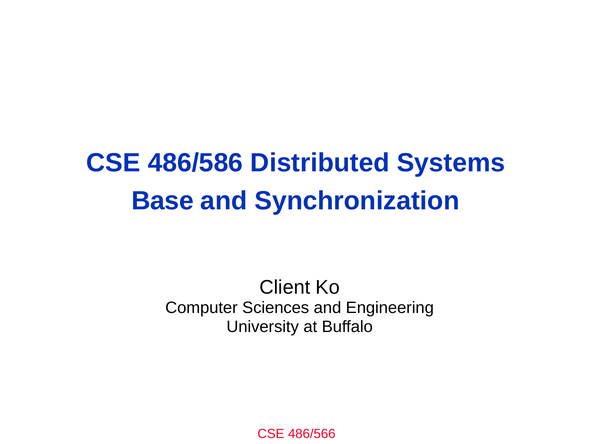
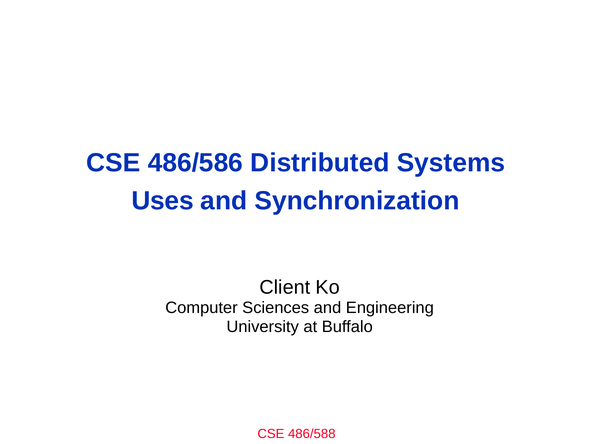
Base: Base -> Uses
486/566: 486/566 -> 486/588
